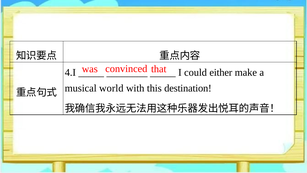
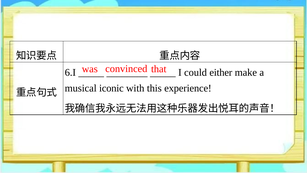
4.I: 4.I -> 6.I
world: world -> iconic
destination: destination -> experience
